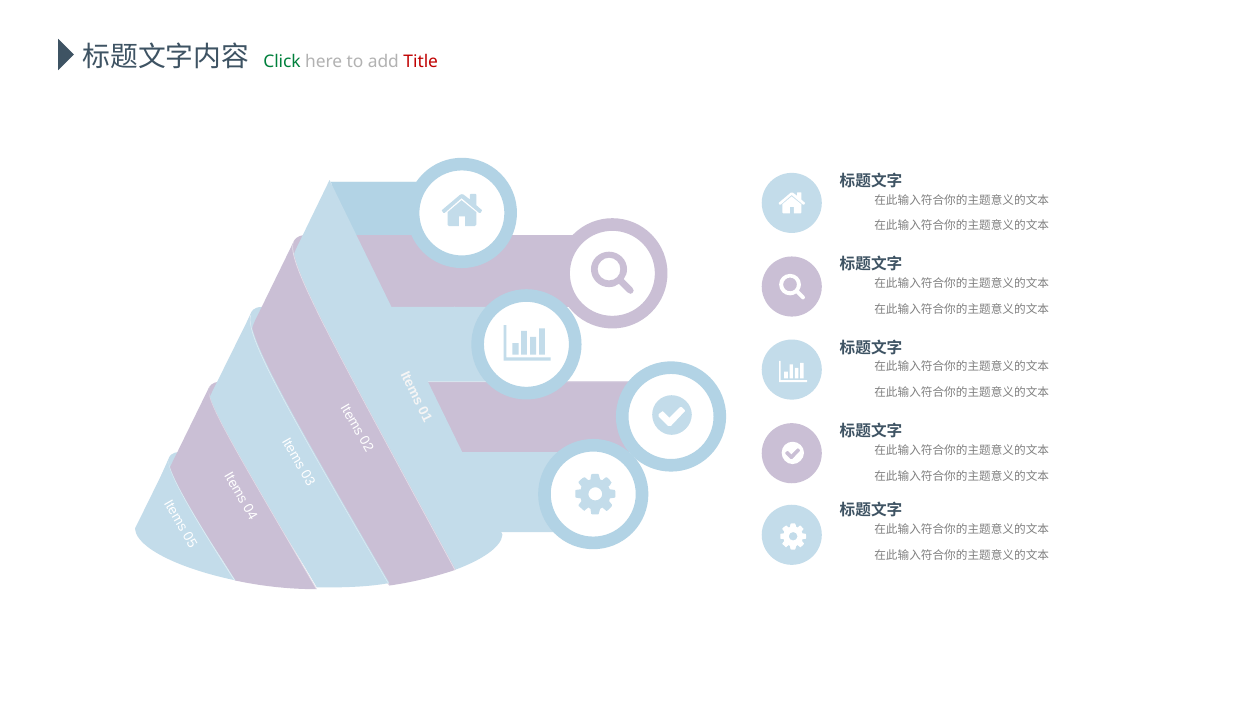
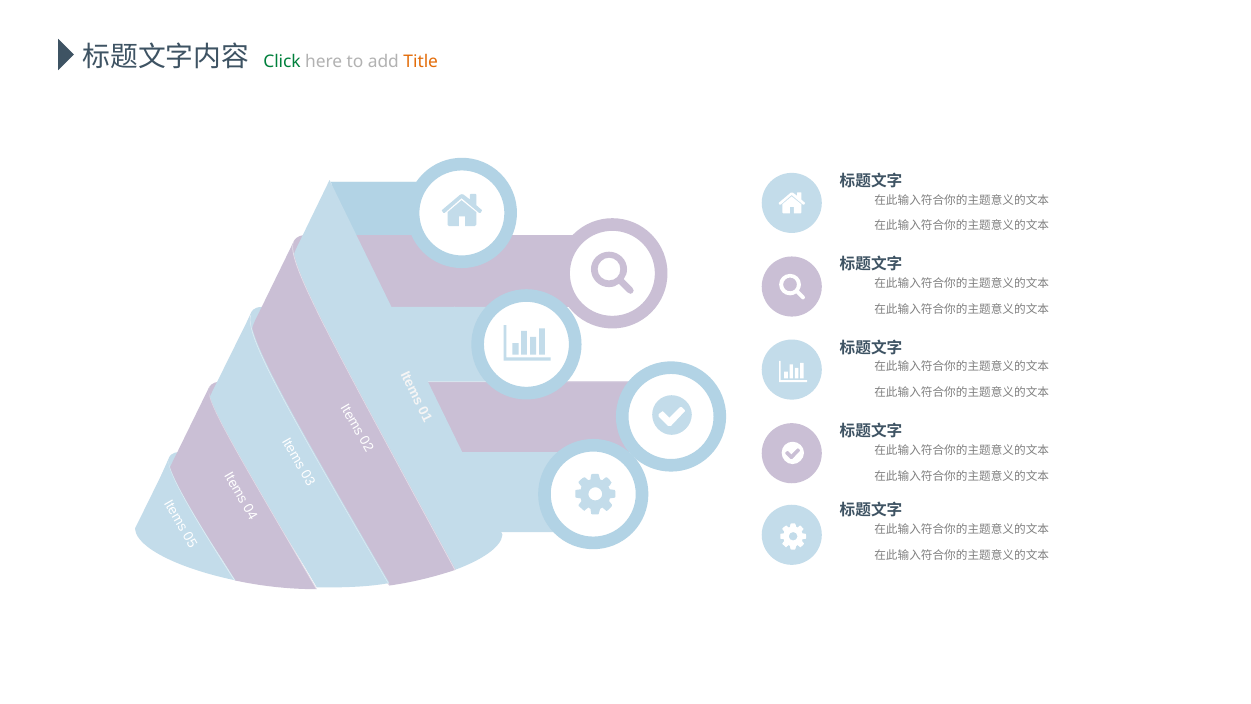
Title colour: red -> orange
